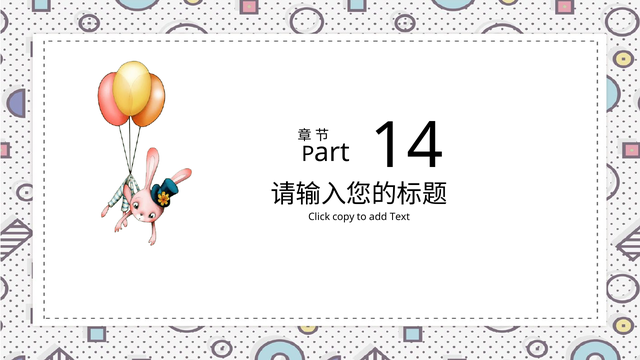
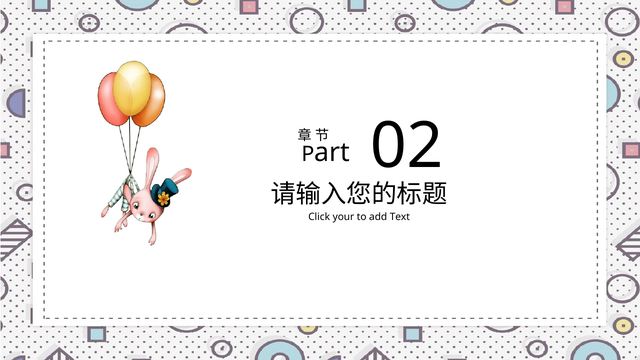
14: 14 -> 02
copy: copy -> your
